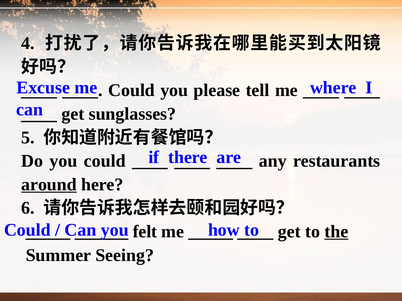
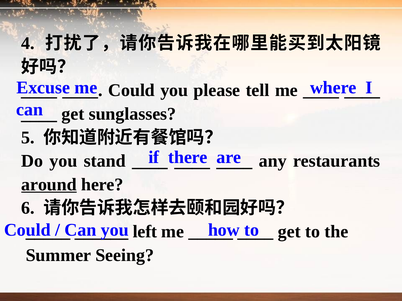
you could: could -> stand
felt: felt -> left
the underline: present -> none
